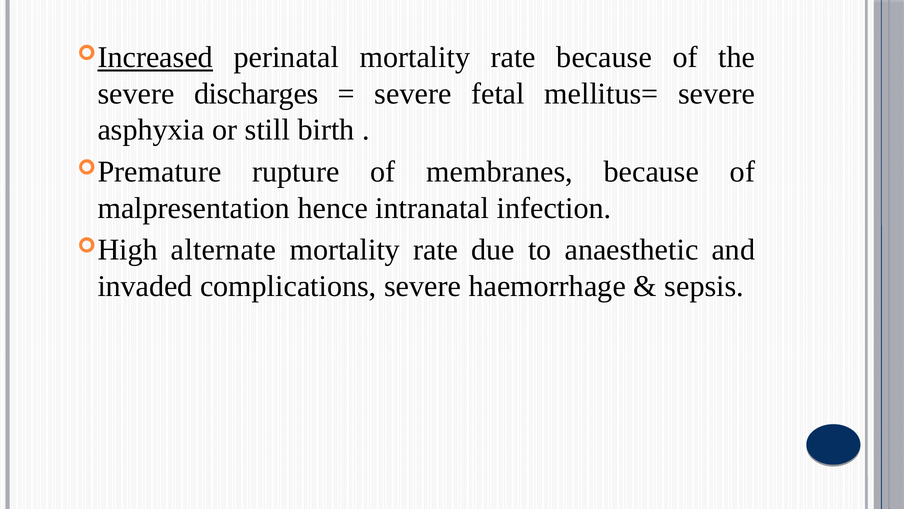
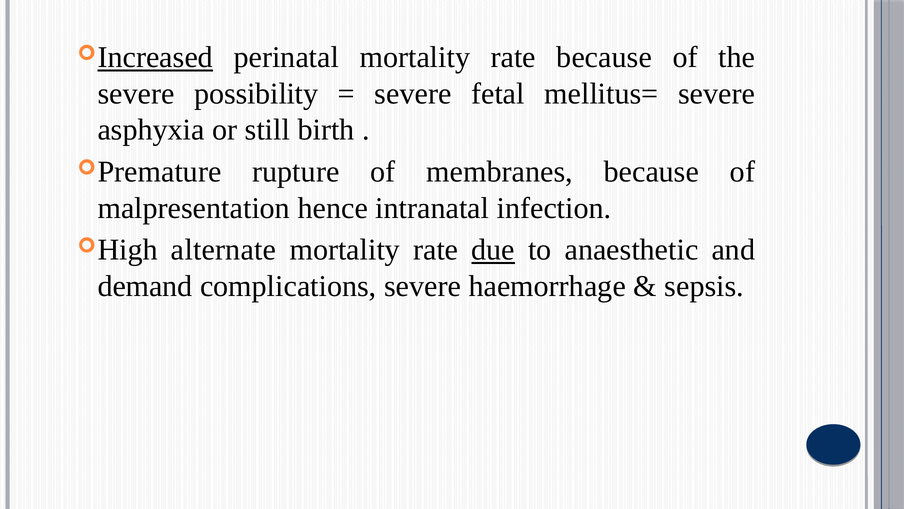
discharges: discharges -> possibility
due underline: none -> present
invaded: invaded -> demand
